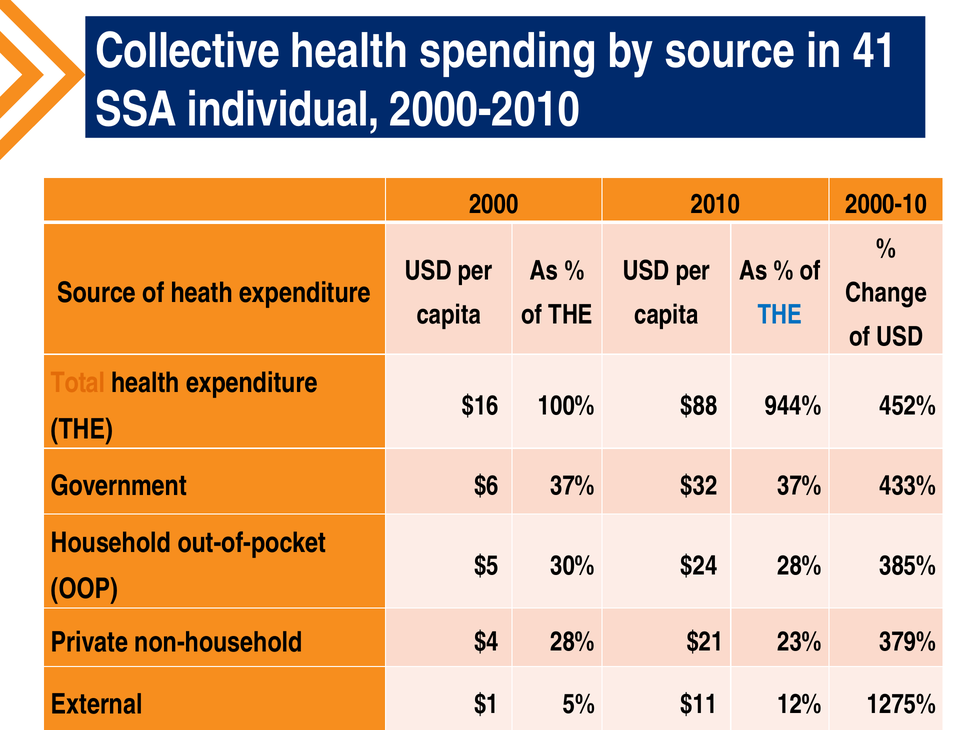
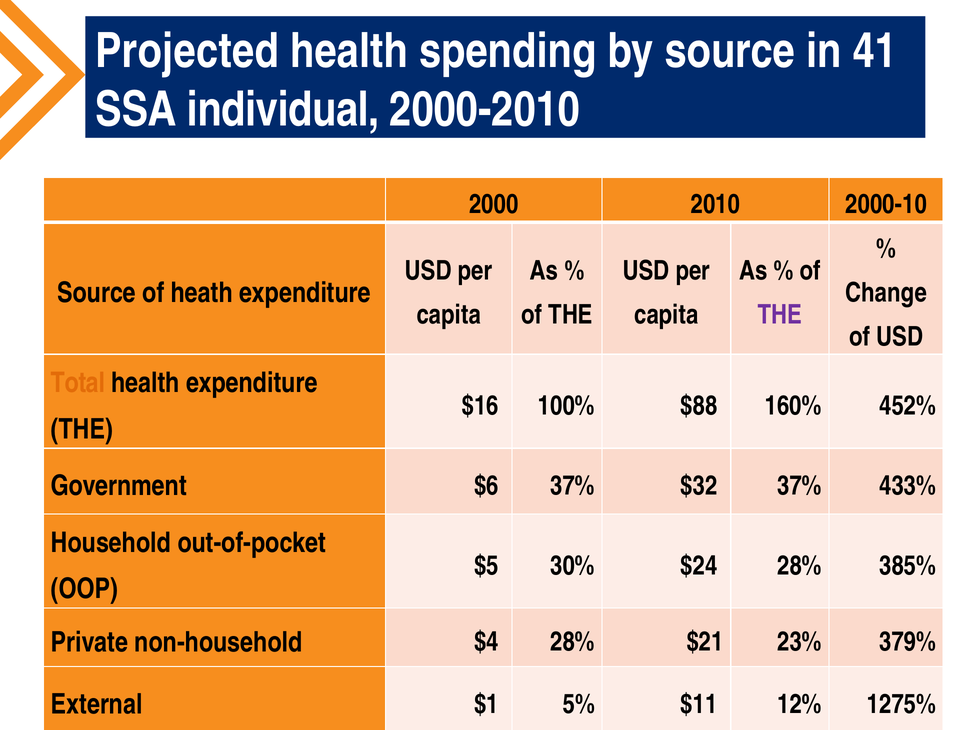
Collective: Collective -> Projected
THE at (780, 315) colour: blue -> purple
944%: 944% -> 160%
